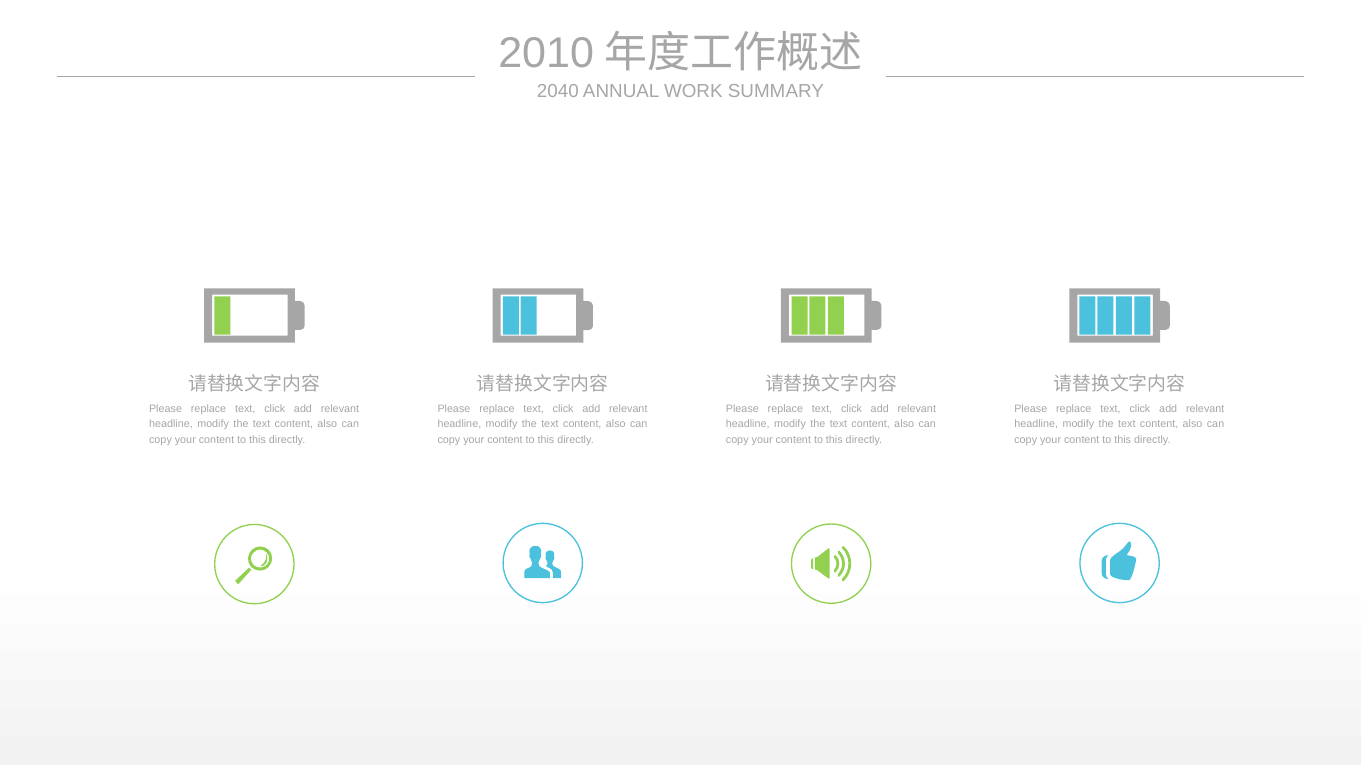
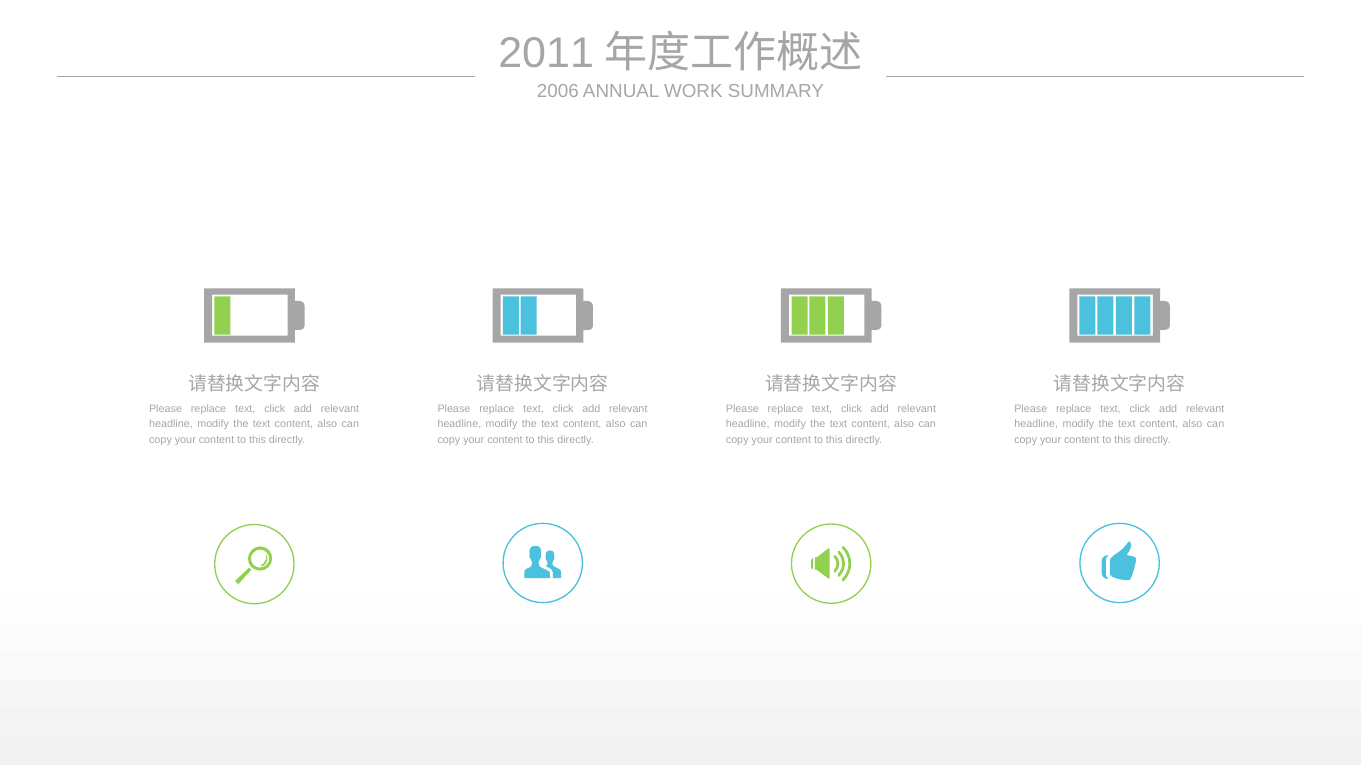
2010: 2010 -> 2011
2040: 2040 -> 2006
